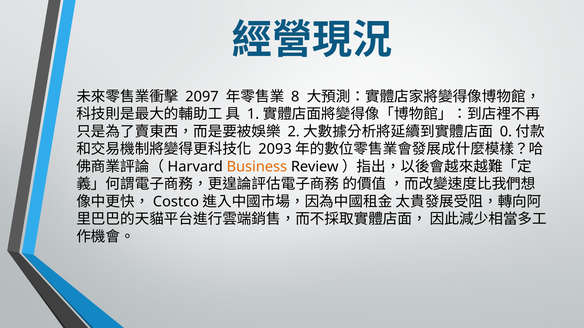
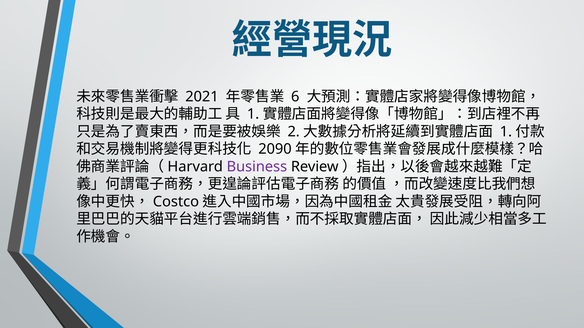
2097: 2097 -> 2021
8: 8 -> 6
0 at (506, 132): 0 -> 1
2093: 2093 -> 2090
Business colour: orange -> purple
